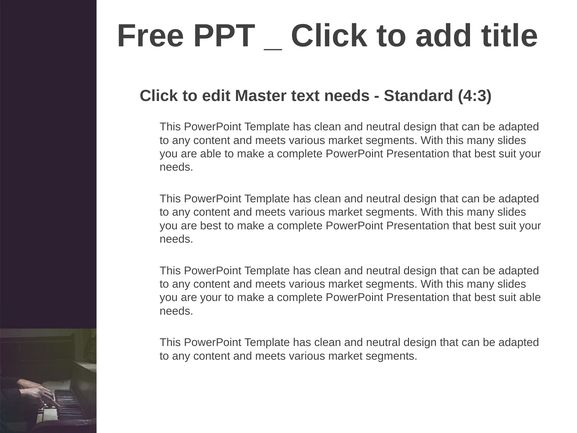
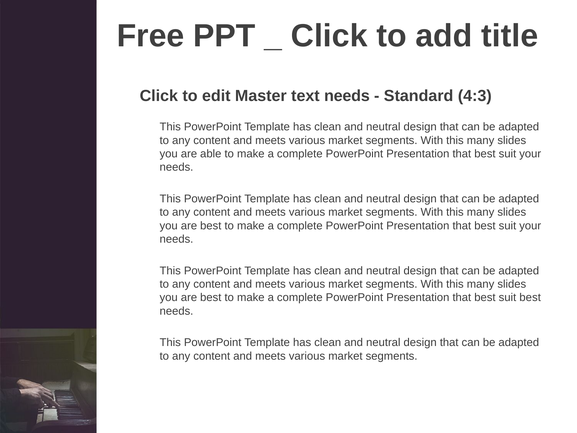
your at (211, 297): your -> best
suit able: able -> best
